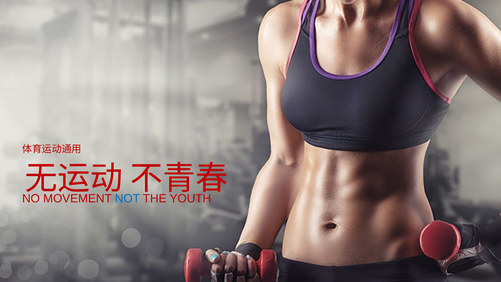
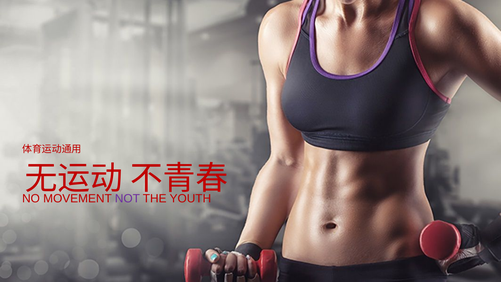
NOT colour: blue -> purple
